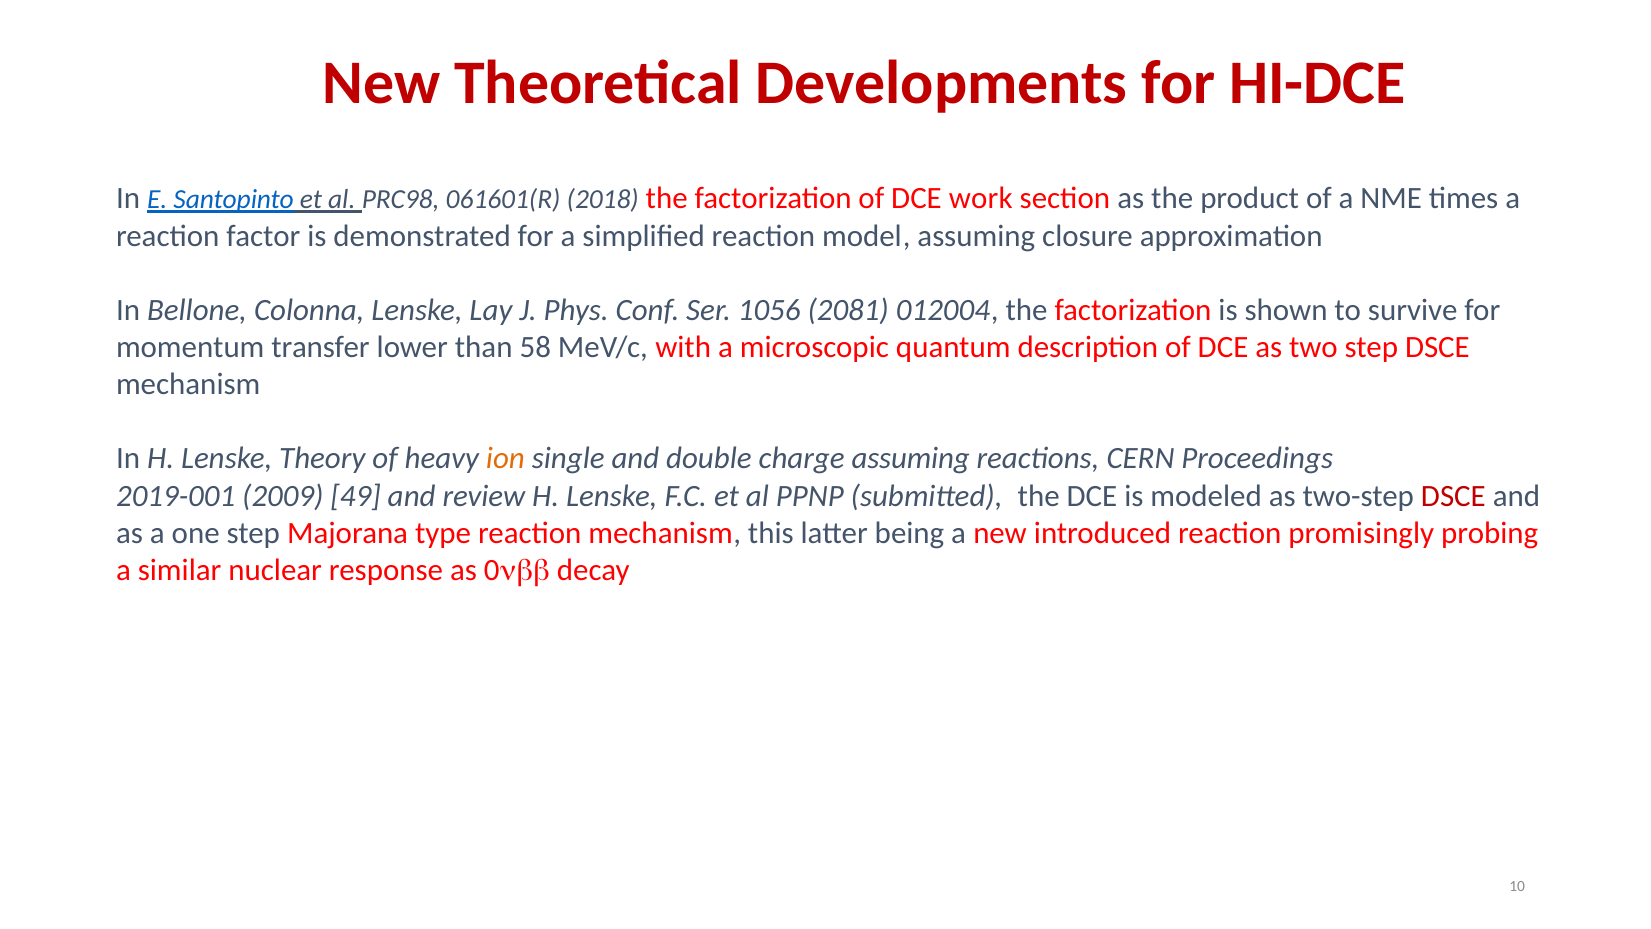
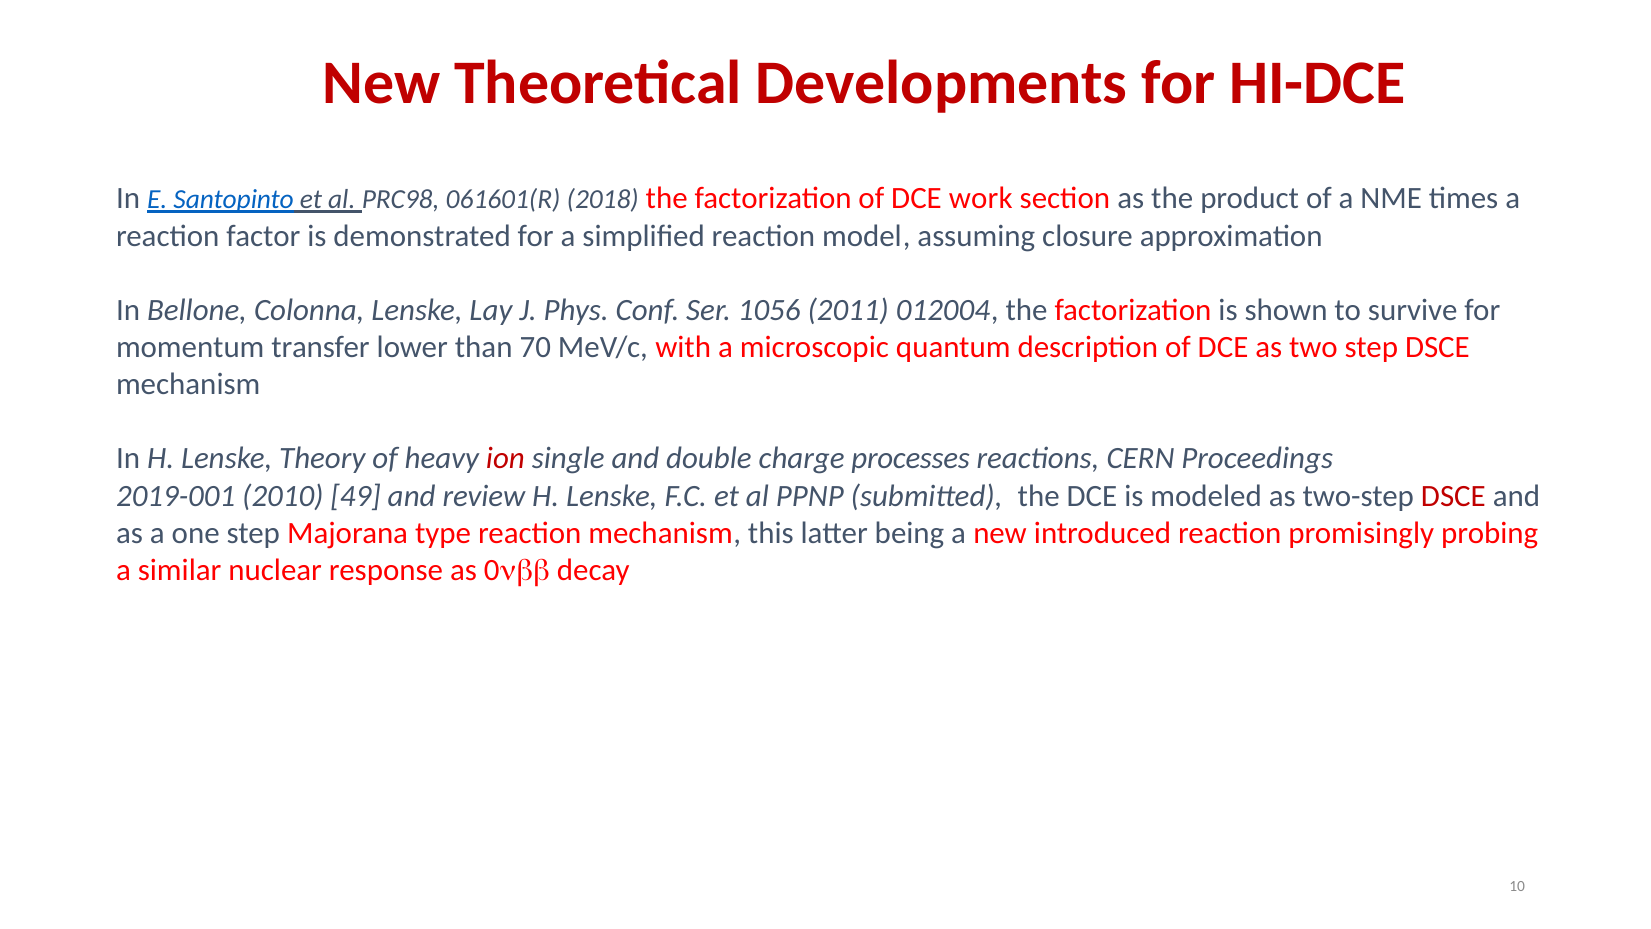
2081: 2081 -> 2011
58: 58 -> 70
ion colour: orange -> red
charge assuming: assuming -> processes
2009: 2009 -> 2010
